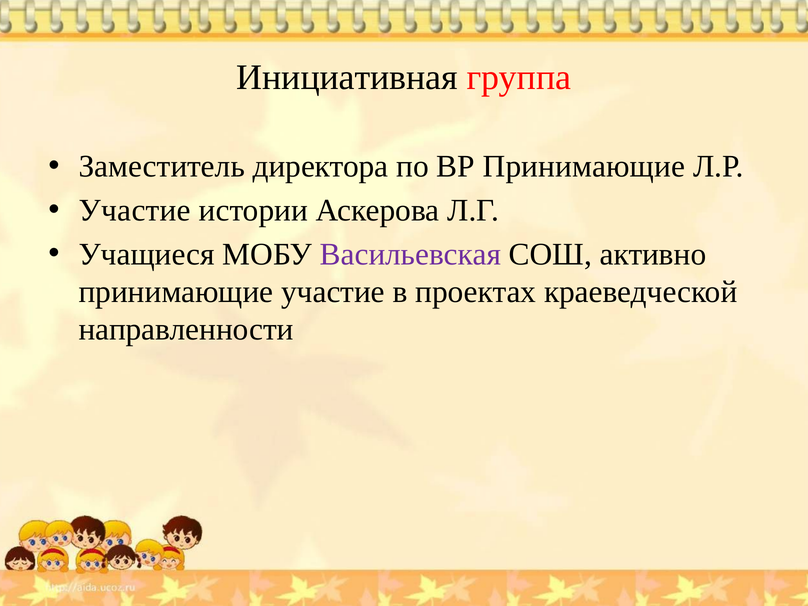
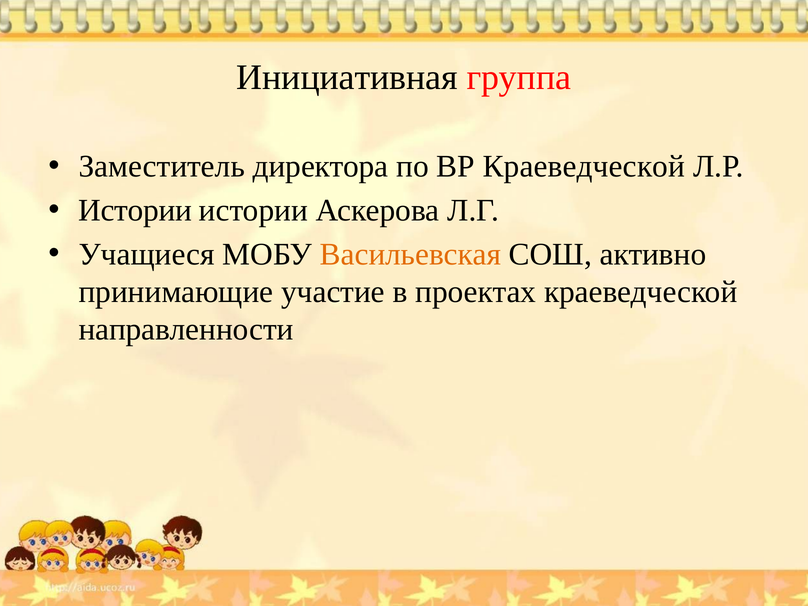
ВР Принимающие: Принимающие -> Краеведческой
Участие at (135, 210): Участие -> Истории
Васильевская colour: purple -> orange
